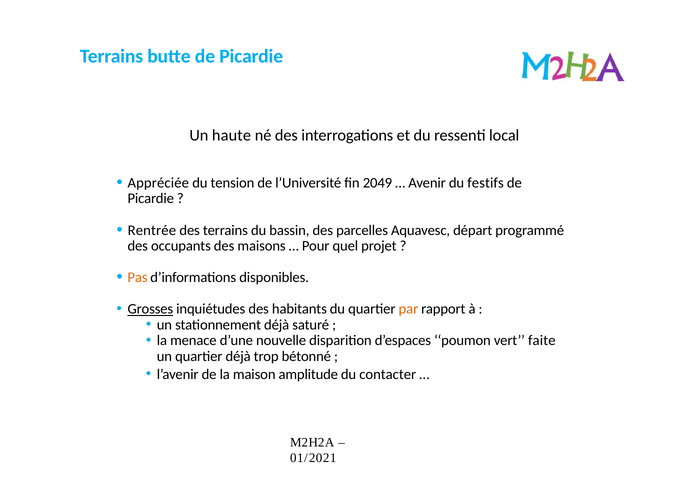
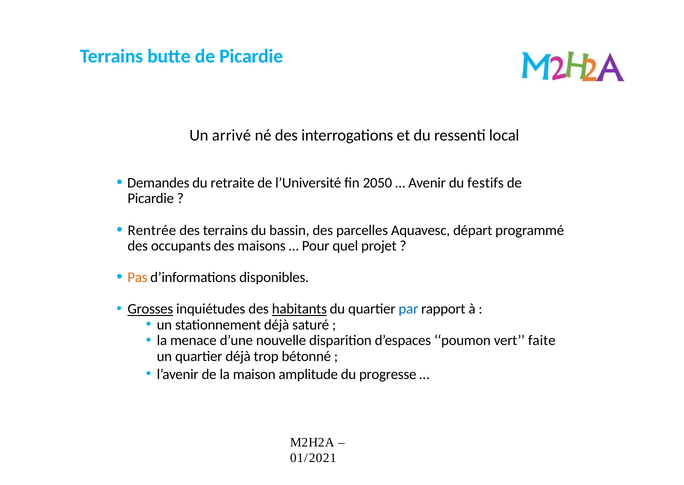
haute: haute -> arrivé
Appréciée: Appréciée -> Demandes
tension: tension -> retraite
2049: 2049 -> 2050
habitants underline: none -> present
par colour: orange -> blue
contacter: contacter -> progresse
